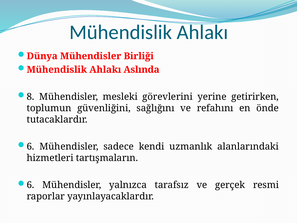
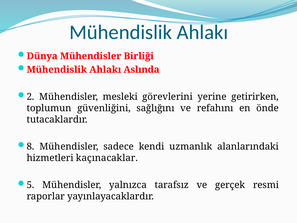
8: 8 -> 2
6 at (31, 146): 6 -> 8
tartışmaların: tartışmaların -> kaçınacaklar
6 at (31, 185): 6 -> 5
